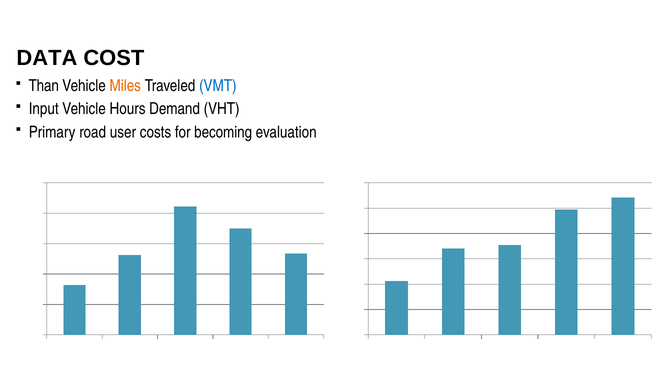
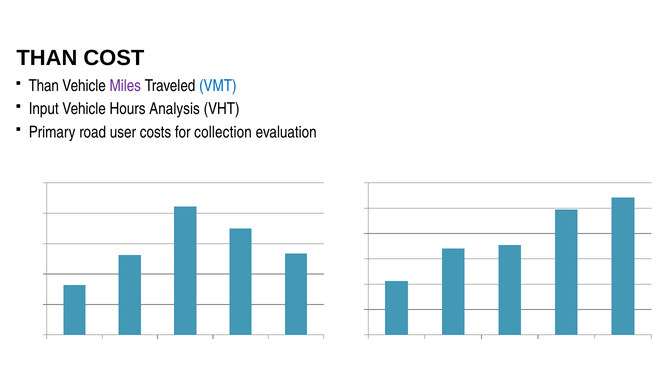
DATA at (47, 58): DATA -> THAN
Miles colour: orange -> purple
Demand: Demand -> Analysis
becoming: becoming -> collection
